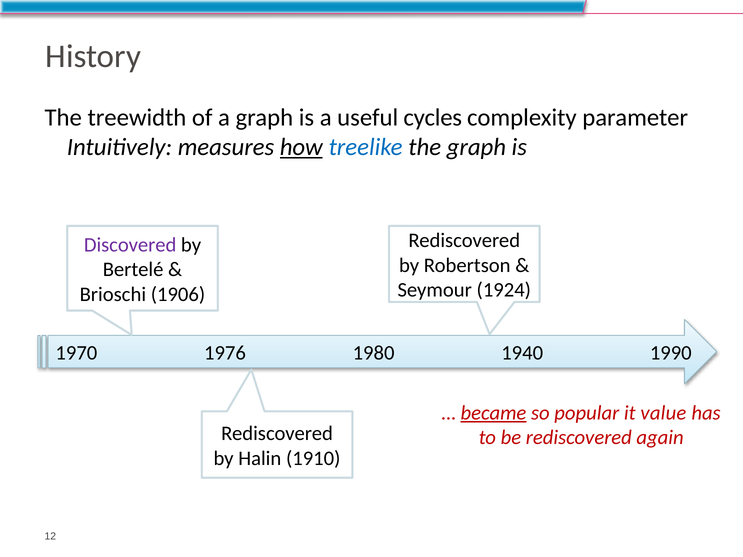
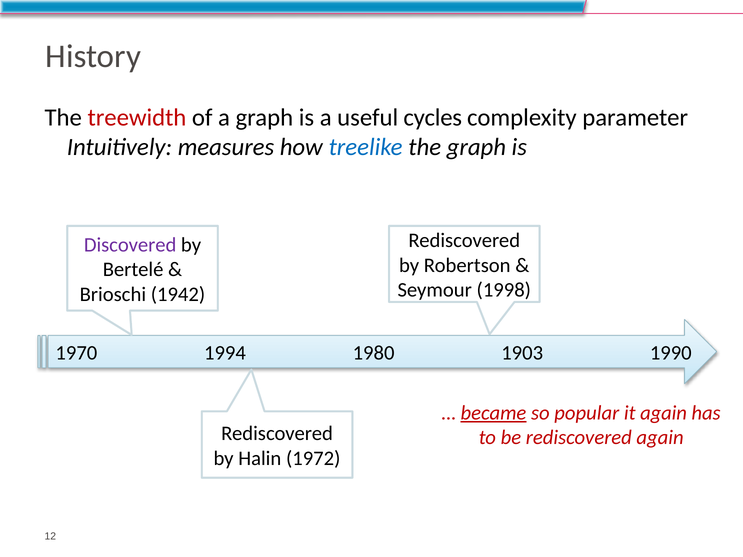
treewidth colour: black -> red
how underline: present -> none
1924: 1924 -> 1998
1906: 1906 -> 1942
1976: 1976 -> 1994
1940: 1940 -> 1903
it value: value -> again
1910: 1910 -> 1972
